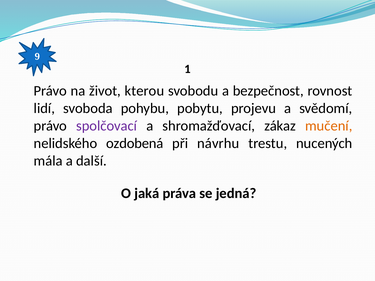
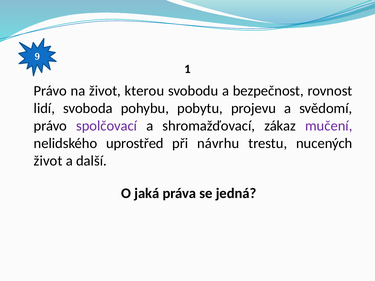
mučení colour: orange -> purple
ozdobená: ozdobená -> uprostřed
mála at (48, 161): mála -> život
